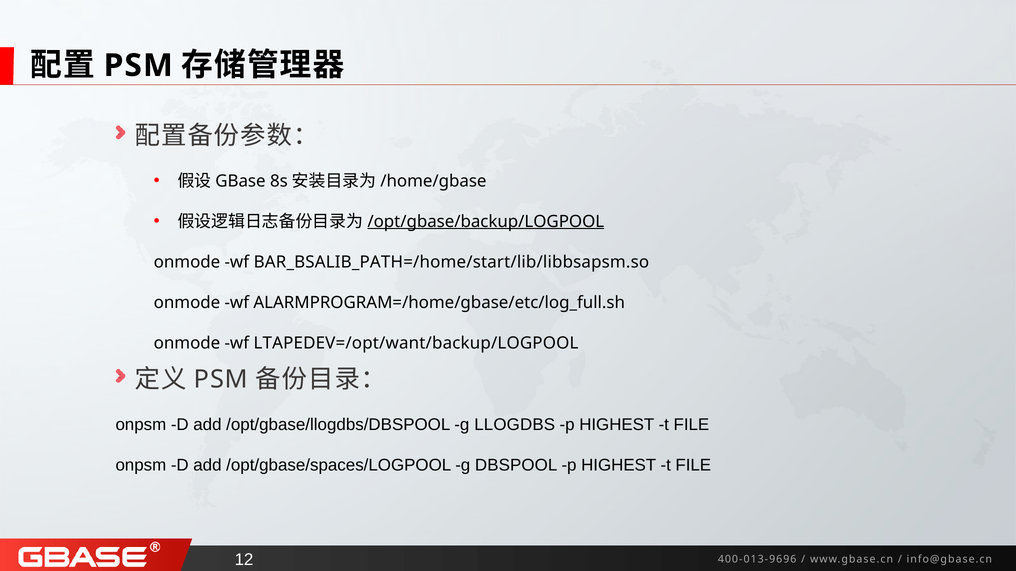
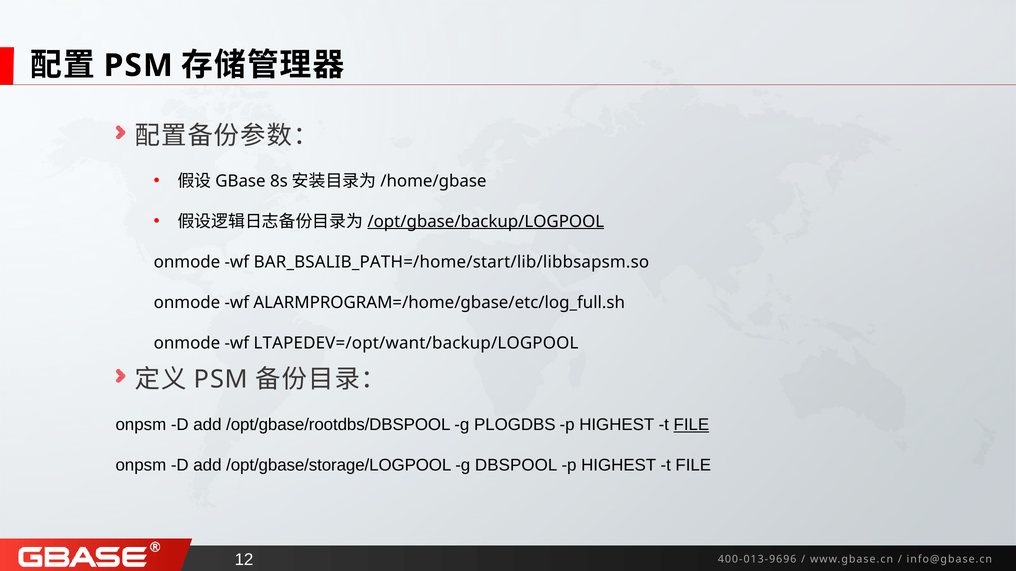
/opt/gbase/llogdbs/DBSPOOL: /opt/gbase/llogdbs/DBSPOOL -> /opt/gbase/rootdbs/DBSPOOL
LLOGDBS: LLOGDBS -> PLOGDBS
FILE at (691, 425) underline: none -> present
/opt/gbase/spaces/LOGPOOL: /opt/gbase/spaces/LOGPOOL -> /opt/gbase/storage/LOGPOOL
